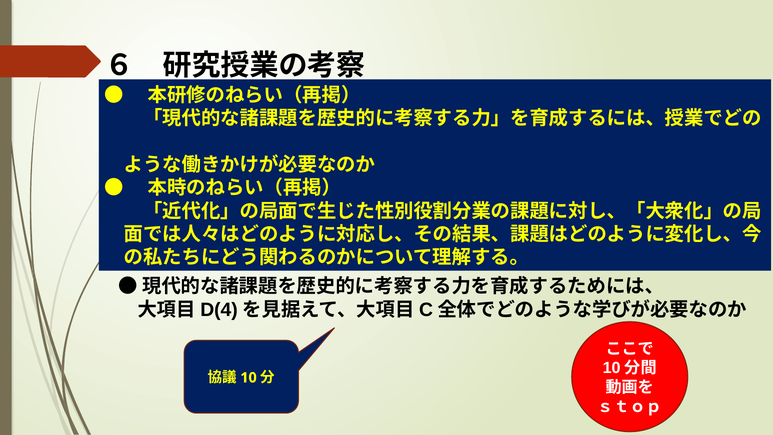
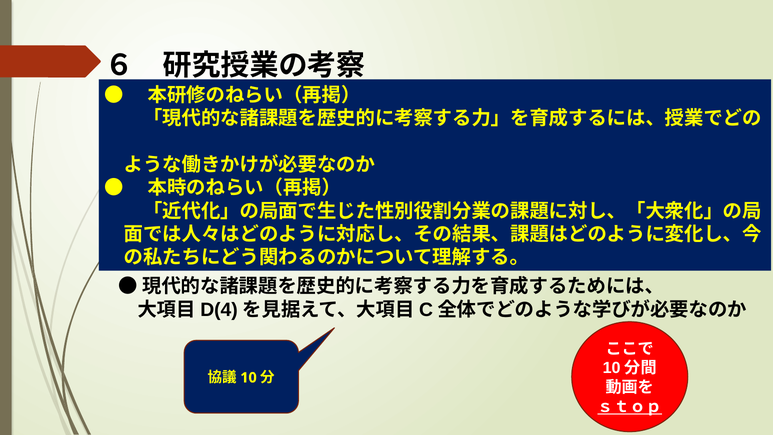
ｓｔｏｐ underline: none -> present
